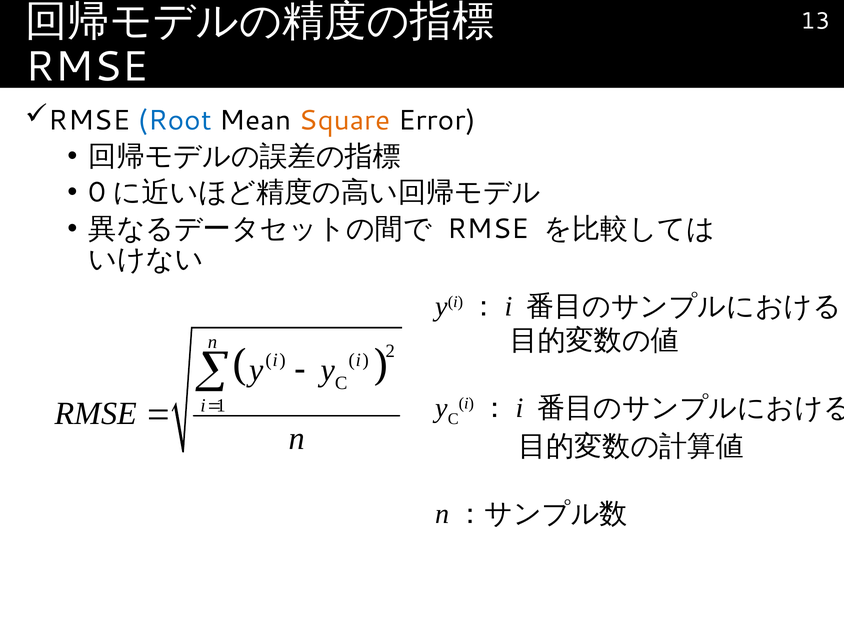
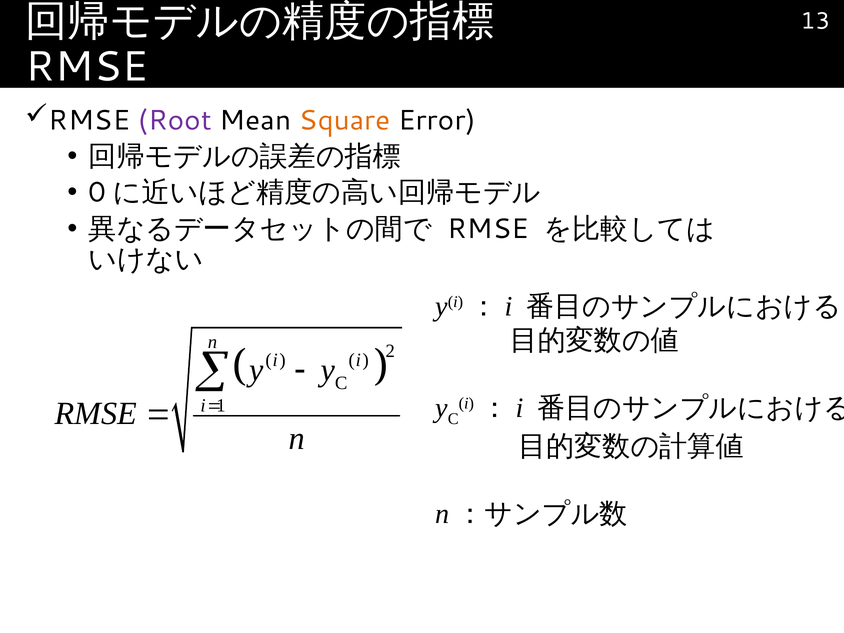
Root colour: blue -> purple
